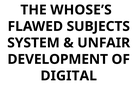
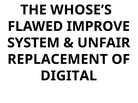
SUBJECTS: SUBJECTS -> IMPROVE
DEVELOPMENT: DEVELOPMENT -> REPLACEMENT
